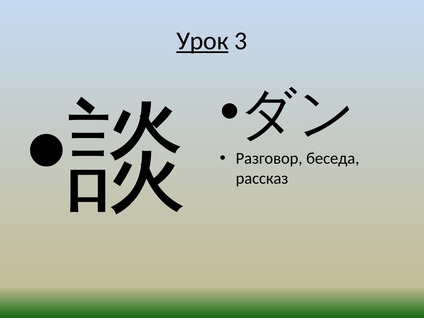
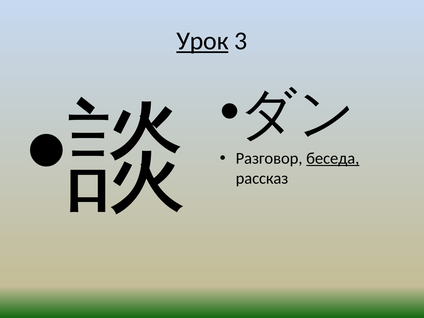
беседа underline: none -> present
